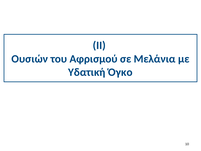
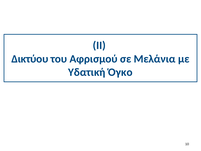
Ουσιών: Ουσιών -> Δικτύου
